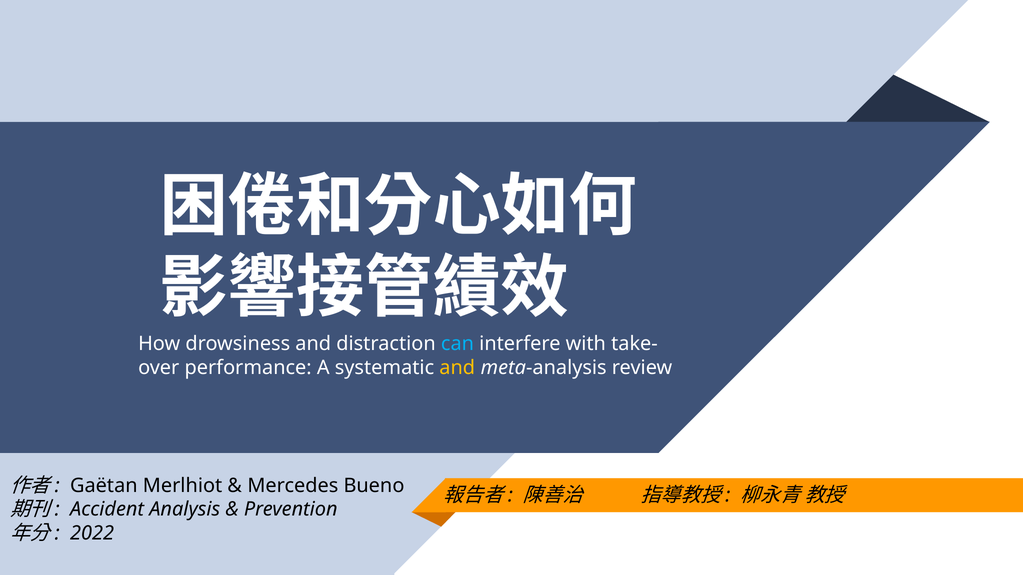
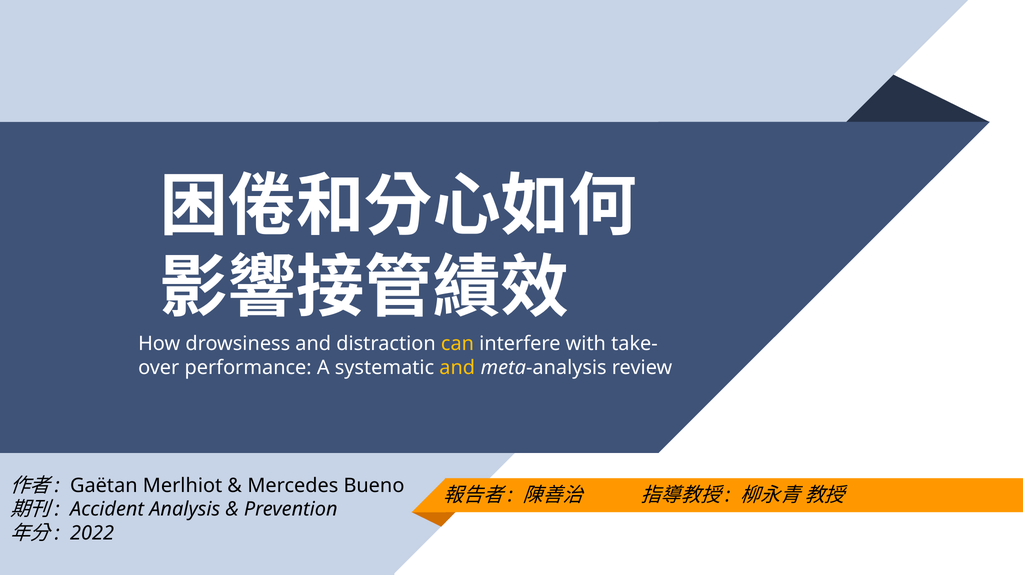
can colour: light blue -> yellow
